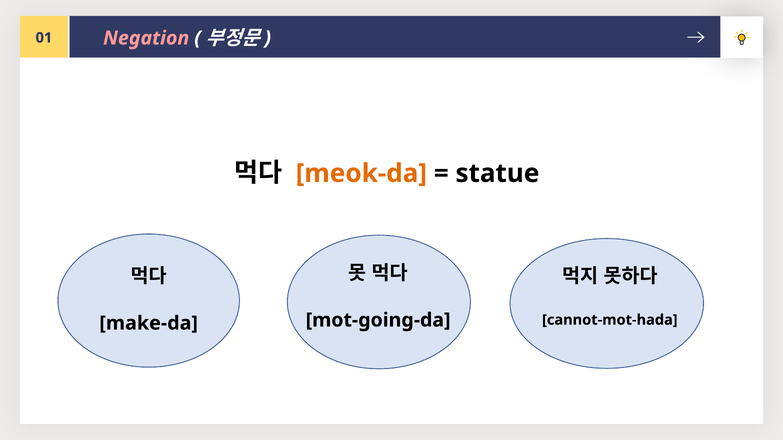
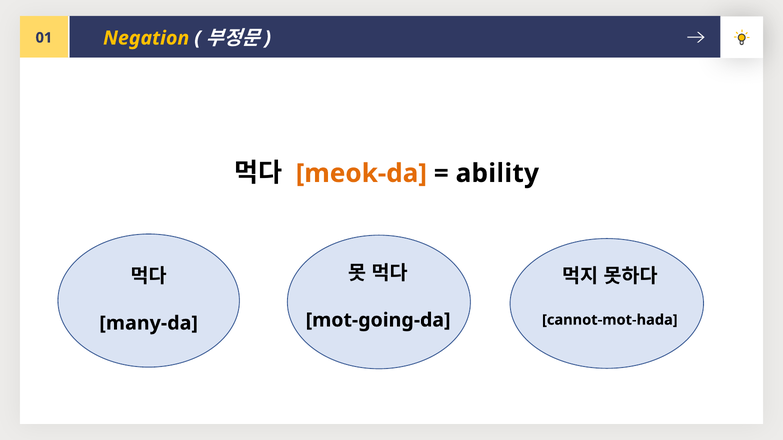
Negation colour: pink -> yellow
statue: statue -> ability
make-da: make-da -> many-da
